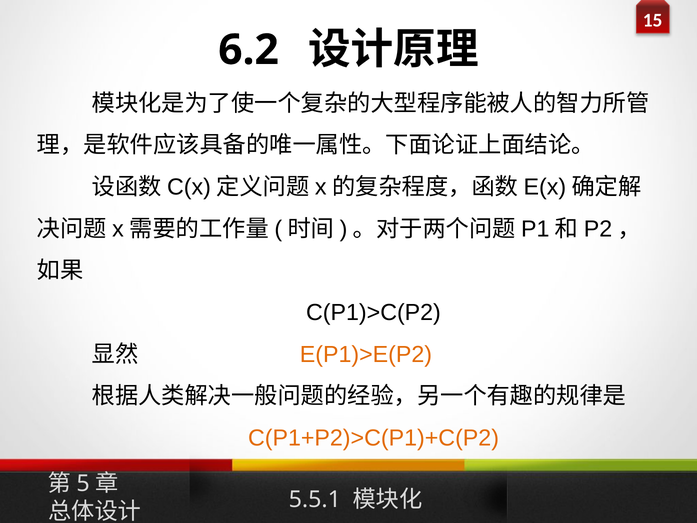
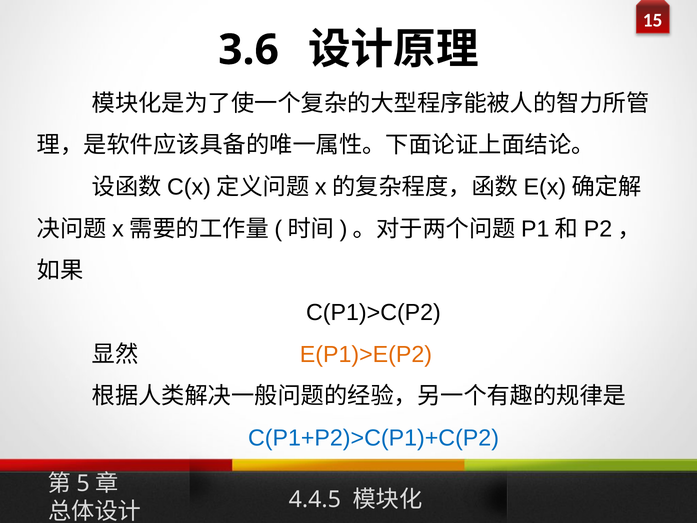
6.2: 6.2 -> 3.6
C(P1+P2)>C(P1)+C(P2 colour: orange -> blue
5.5.1: 5.5.1 -> 4.4.5
